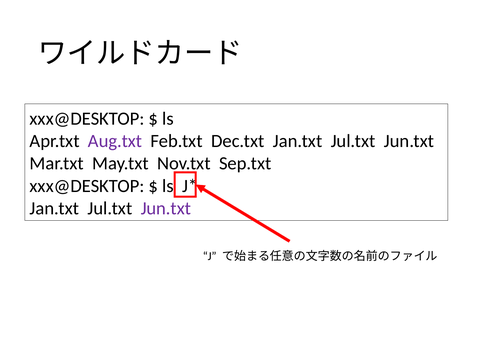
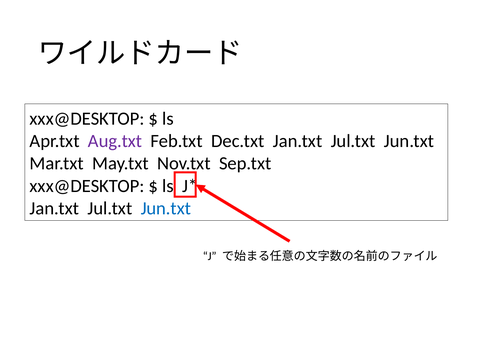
Jun.txt at (166, 208) colour: purple -> blue
